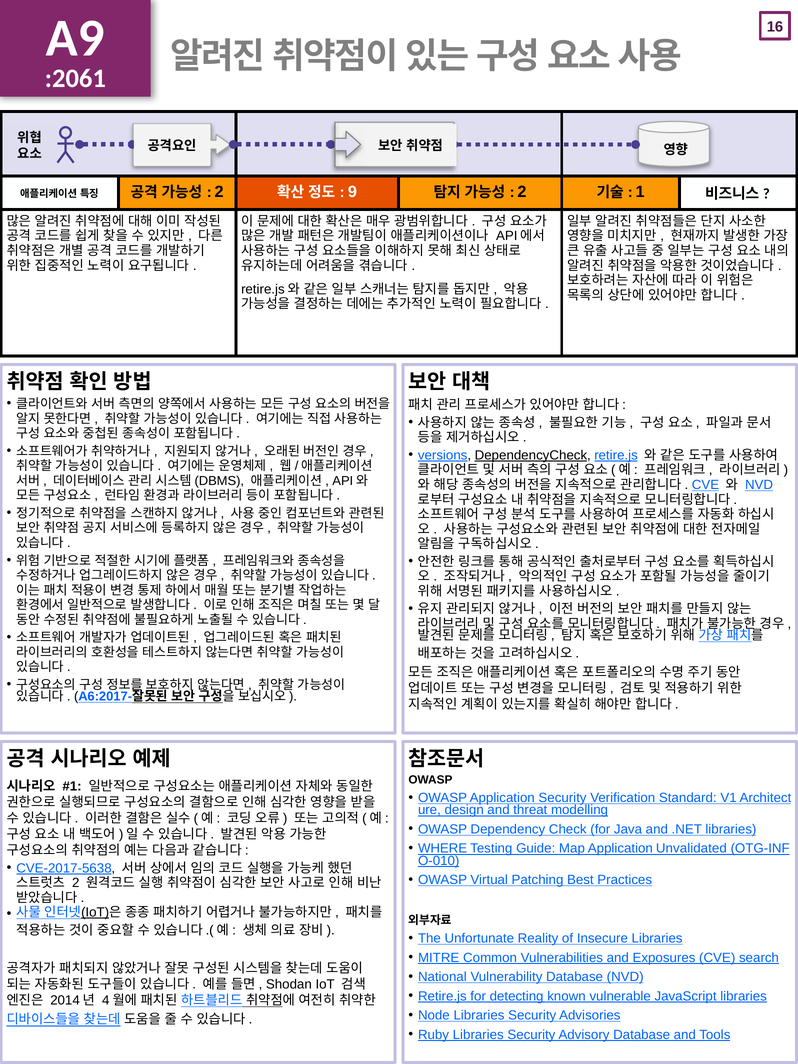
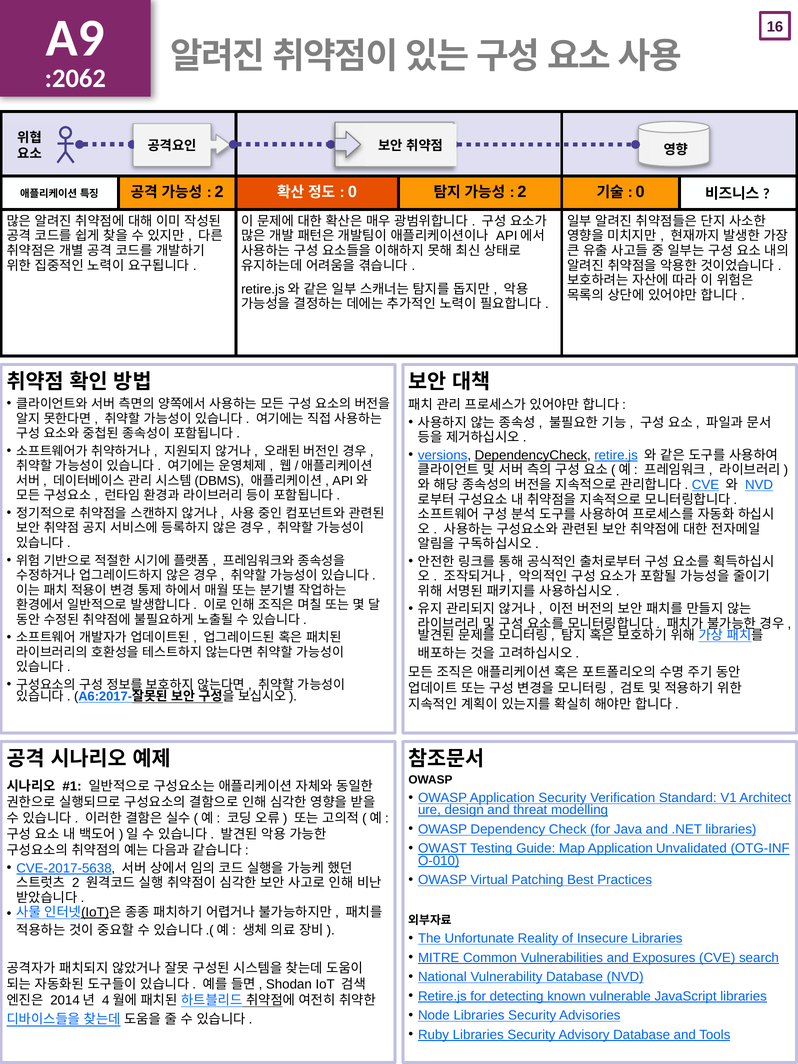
:2061: :2061 -> :2062
9 at (352, 192): 9 -> 0
1 at (640, 192): 1 -> 0
WHERE: WHERE -> OWAST
